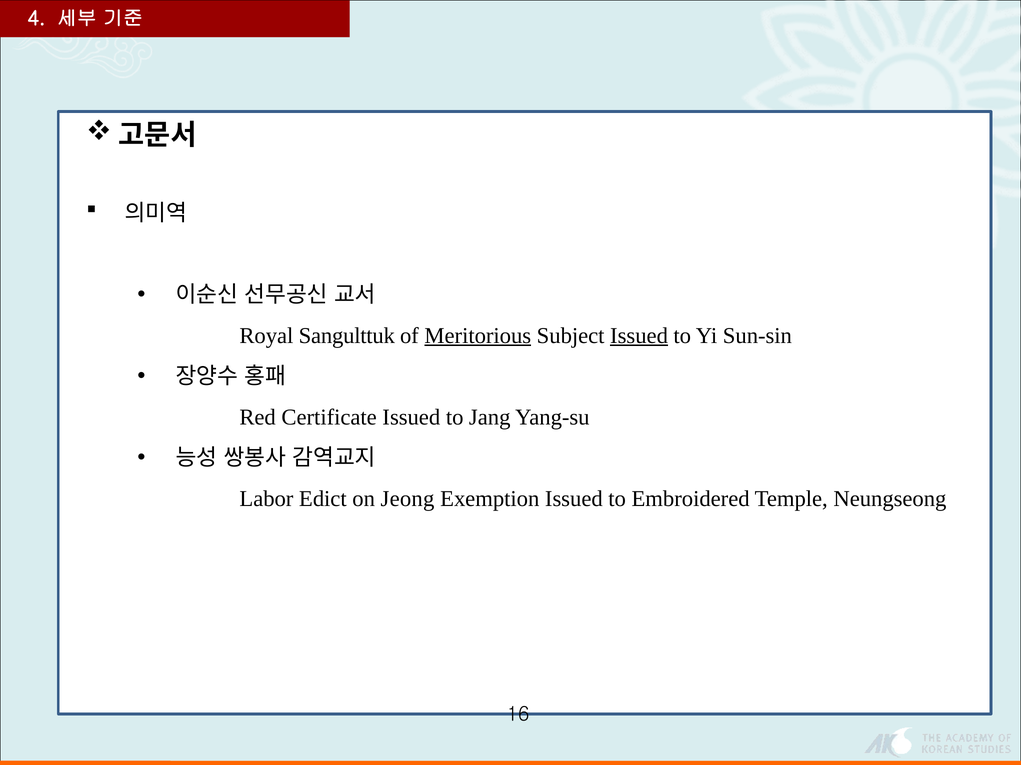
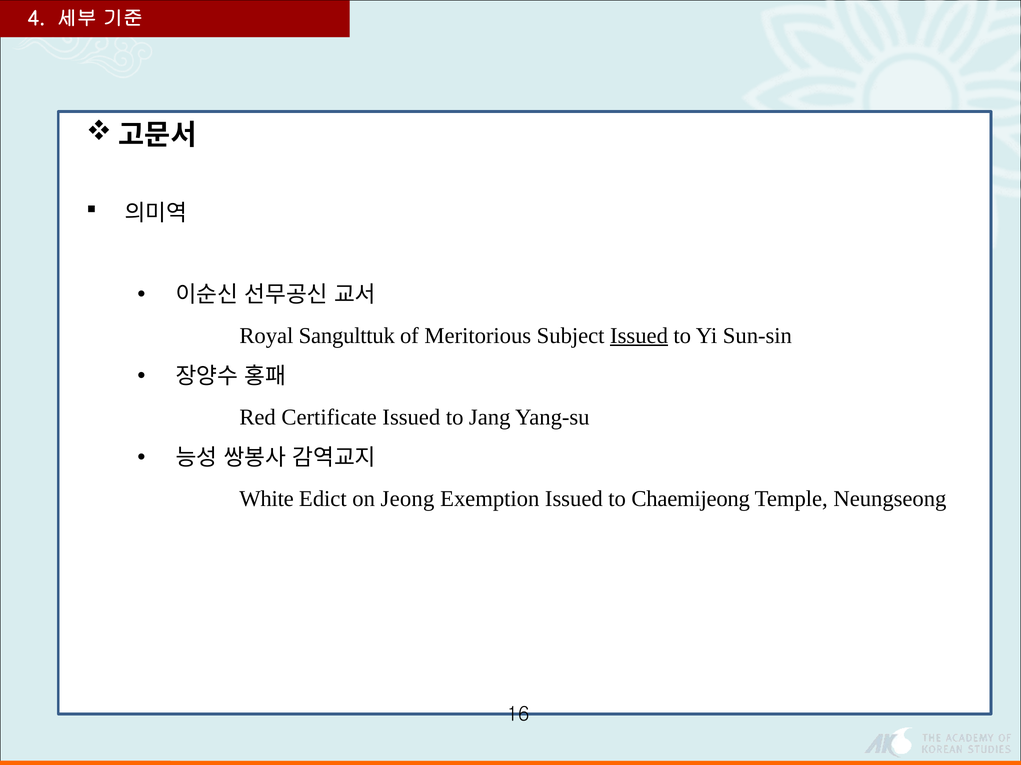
Meritorious underline: present -> none
Labor: Labor -> White
Embroidered: Embroidered -> Chaemijeong
